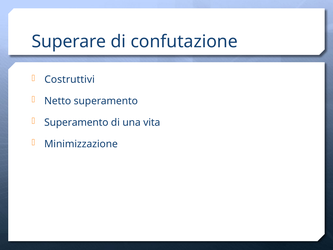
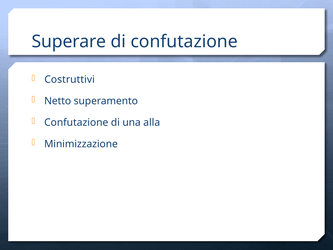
Superamento at (76, 122): Superamento -> Confutazione
vita: vita -> alla
